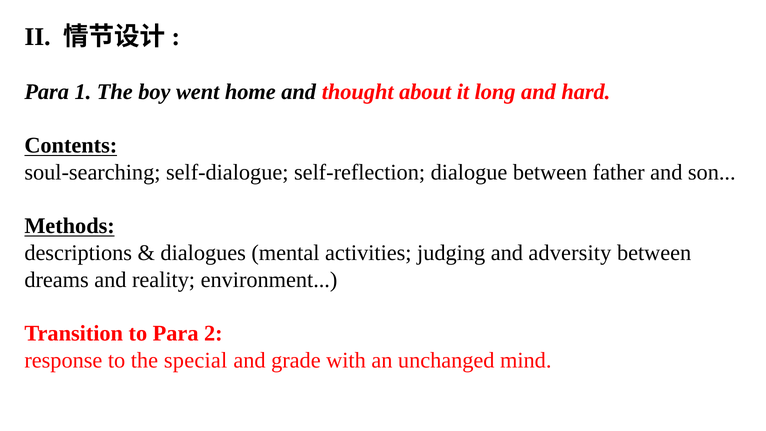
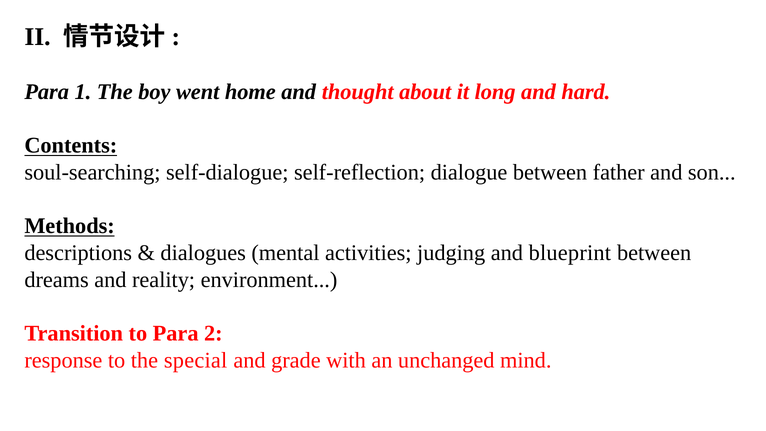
adversity: adversity -> blueprint
